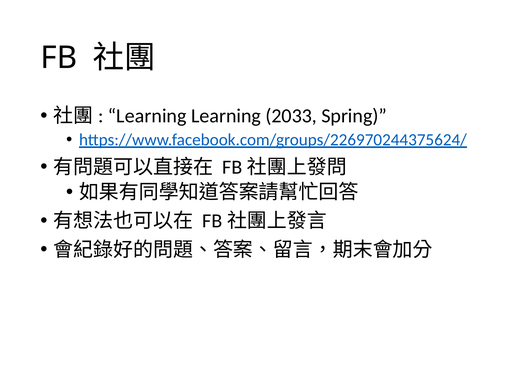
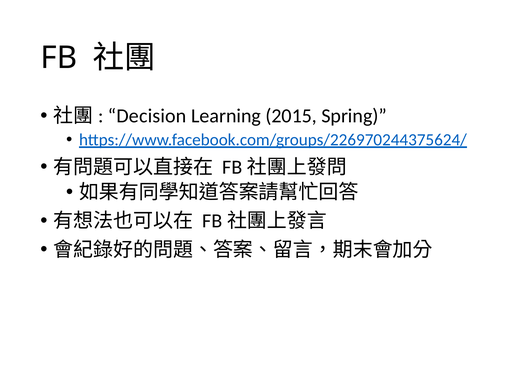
Learning at (147, 116): Learning -> Decision
2033: 2033 -> 2015
